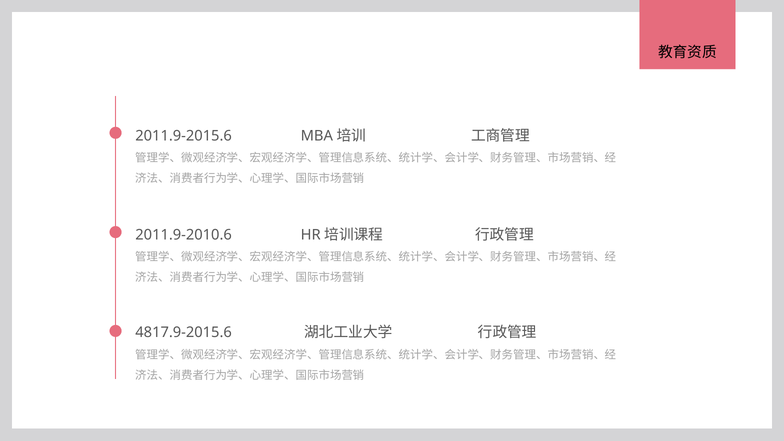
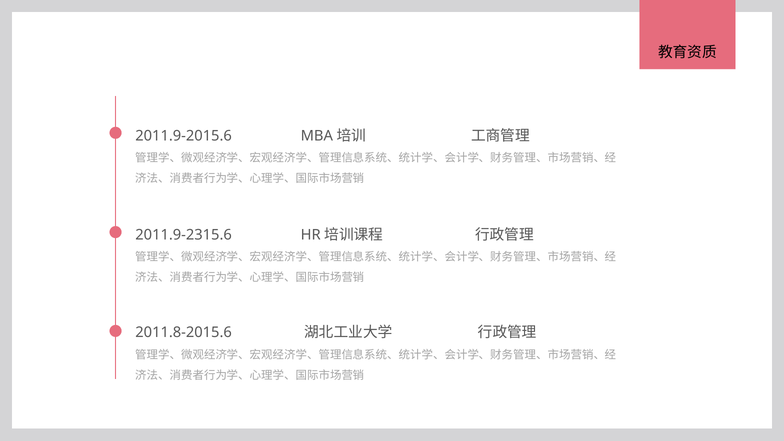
2011.9-2010.6: 2011.9-2010.6 -> 2011.9-2315.6
4817.9-2015.6: 4817.9-2015.6 -> 2011.8-2015.6
